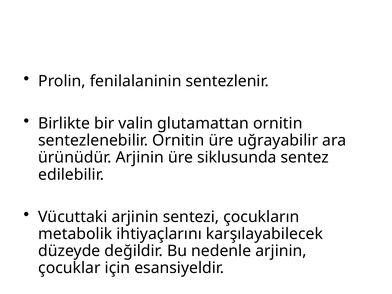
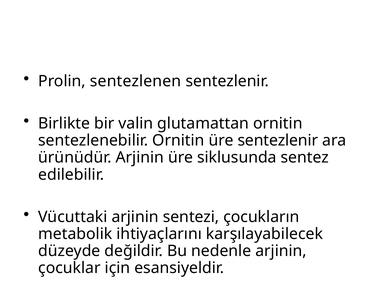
fenilalaninin: fenilalaninin -> sentezlenen
üre uğrayabilir: uğrayabilir -> sentezlenir
